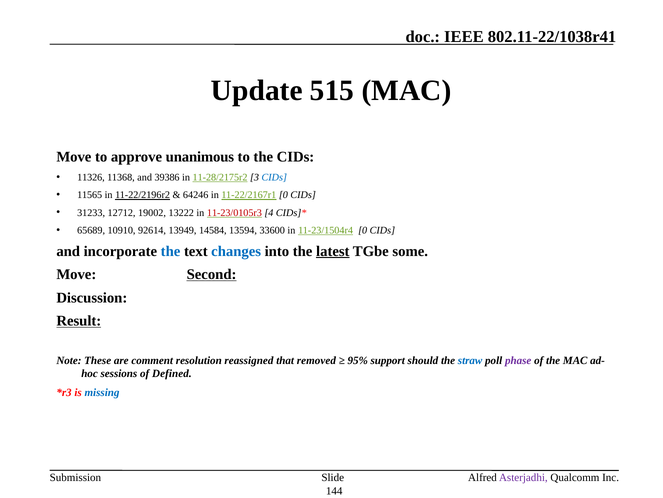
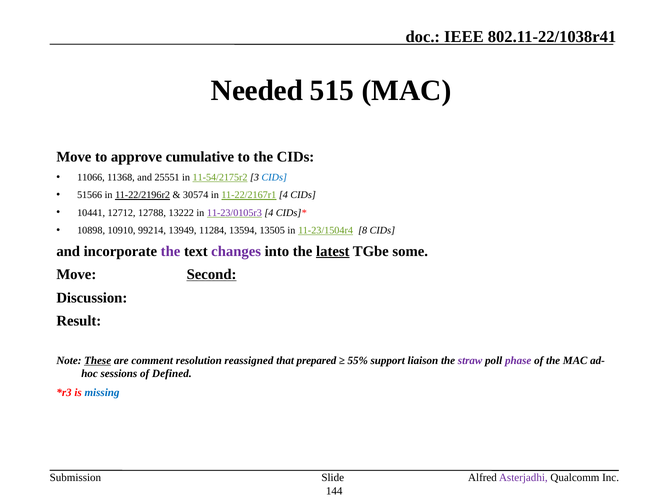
Update: Update -> Needed
unanimous: unanimous -> cumulative
11326: 11326 -> 11066
39386: 39386 -> 25551
11-28/2175r2: 11-28/2175r2 -> 11-54/2175r2
11565: 11565 -> 51566
64246: 64246 -> 30574
11-22/2167r1 0: 0 -> 4
31233: 31233 -> 10441
19002: 19002 -> 12788
11-23/0105r3 colour: red -> purple
65689: 65689 -> 10898
92614: 92614 -> 99214
14584: 14584 -> 11284
33600: 33600 -> 13505
11-23/1504r4 0: 0 -> 8
the at (171, 251) colour: blue -> purple
changes colour: blue -> purple
Result underline: present -> none
These underline: none -> present
removed: removed -> prepared
95%: 95% -> 55%
should: should -> liaison
straw colour: blue -> purple
